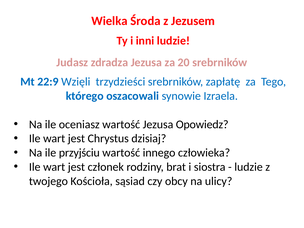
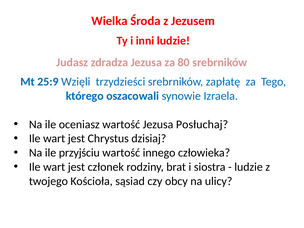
20: 20 -> 80
22:9: 22:9 -> 25:9
Opowiedz: Opowiedz -> Posłuchaj
